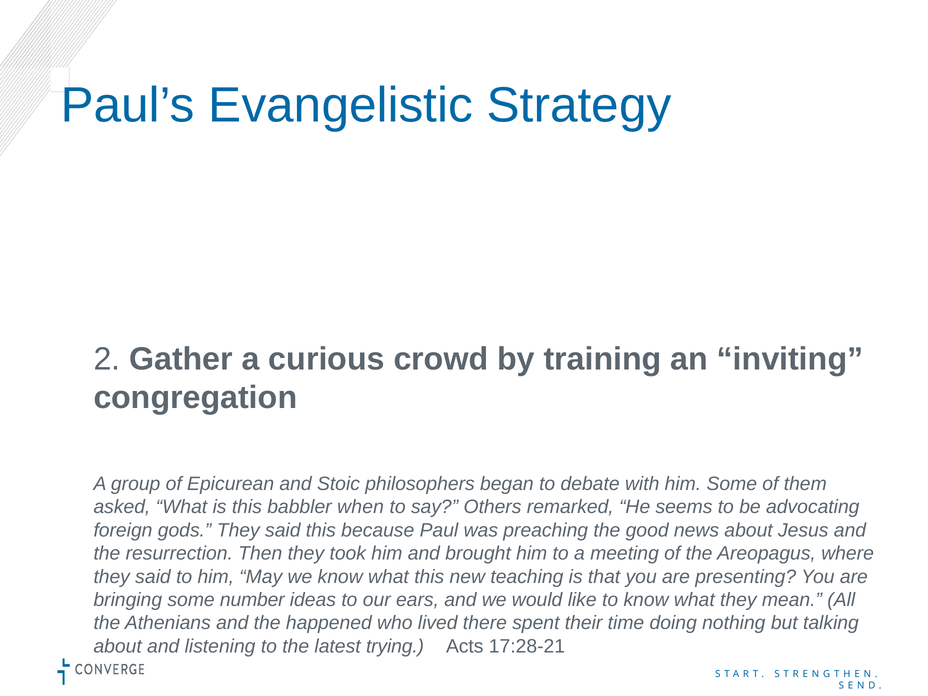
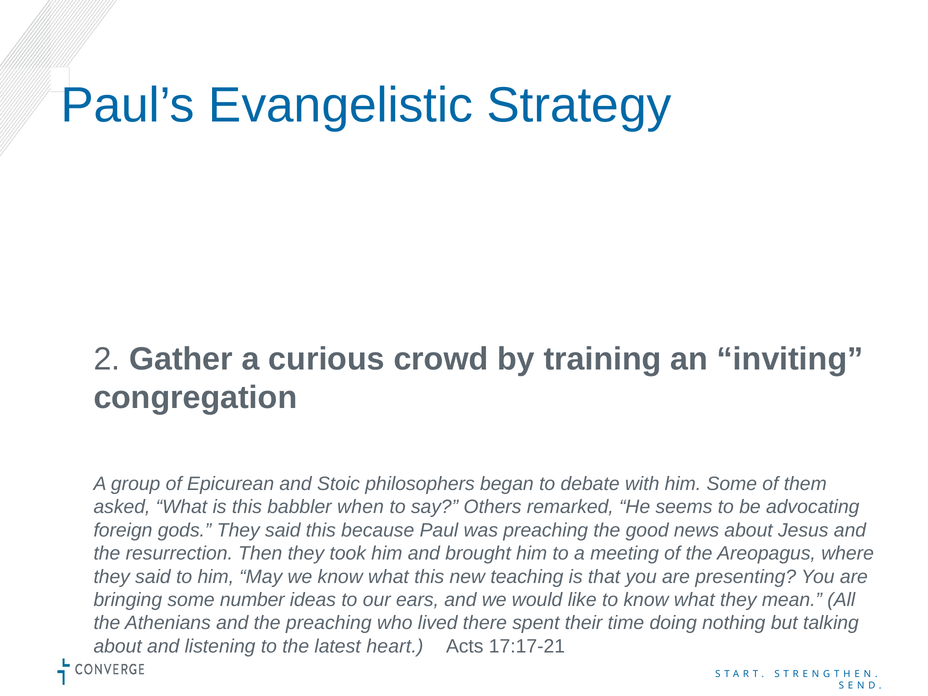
the happened: happened -> preaching
trying: trying -> heart
17:28-21: 17:28-21 -> 17:17-21
